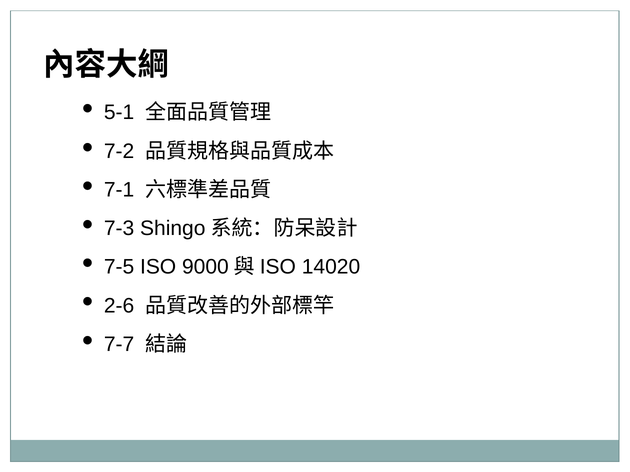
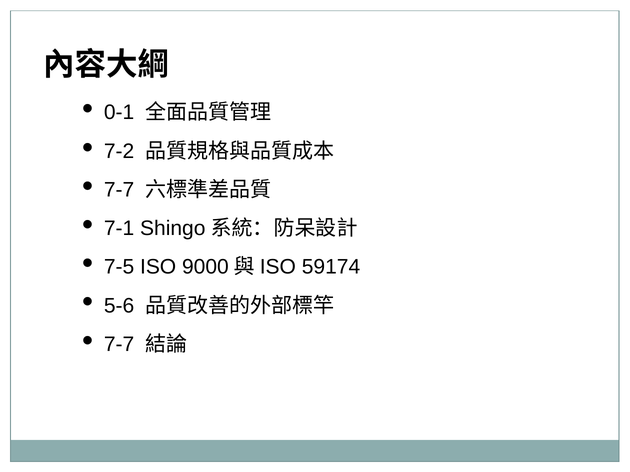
5-1: 5-1 -> 0-1
7-1 at (119, 190): 7-1 -> 7-7
7-3: 7-3 -> 7-1
14020: 14020 -> 59174
2-6: 2-6 -> 5-6
